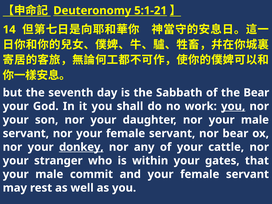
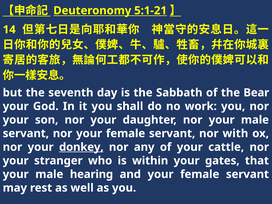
you at (233, 106) underline: present -> none
nor bear: bear -> with
commit: commit -> hearing
